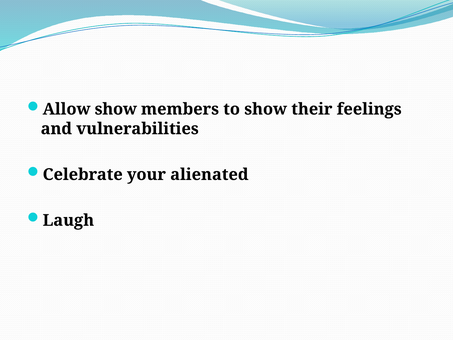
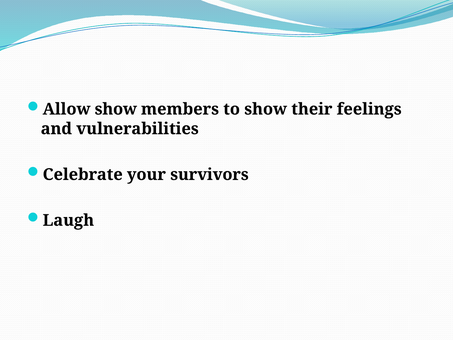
alienated: alienated -> survivors
